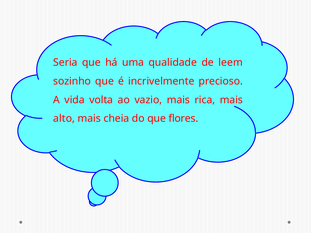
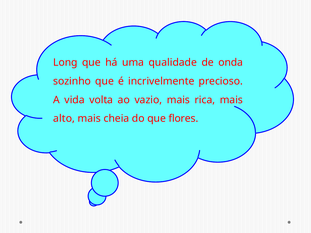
Seria: Seria -> Long
leem: leem -> onda
